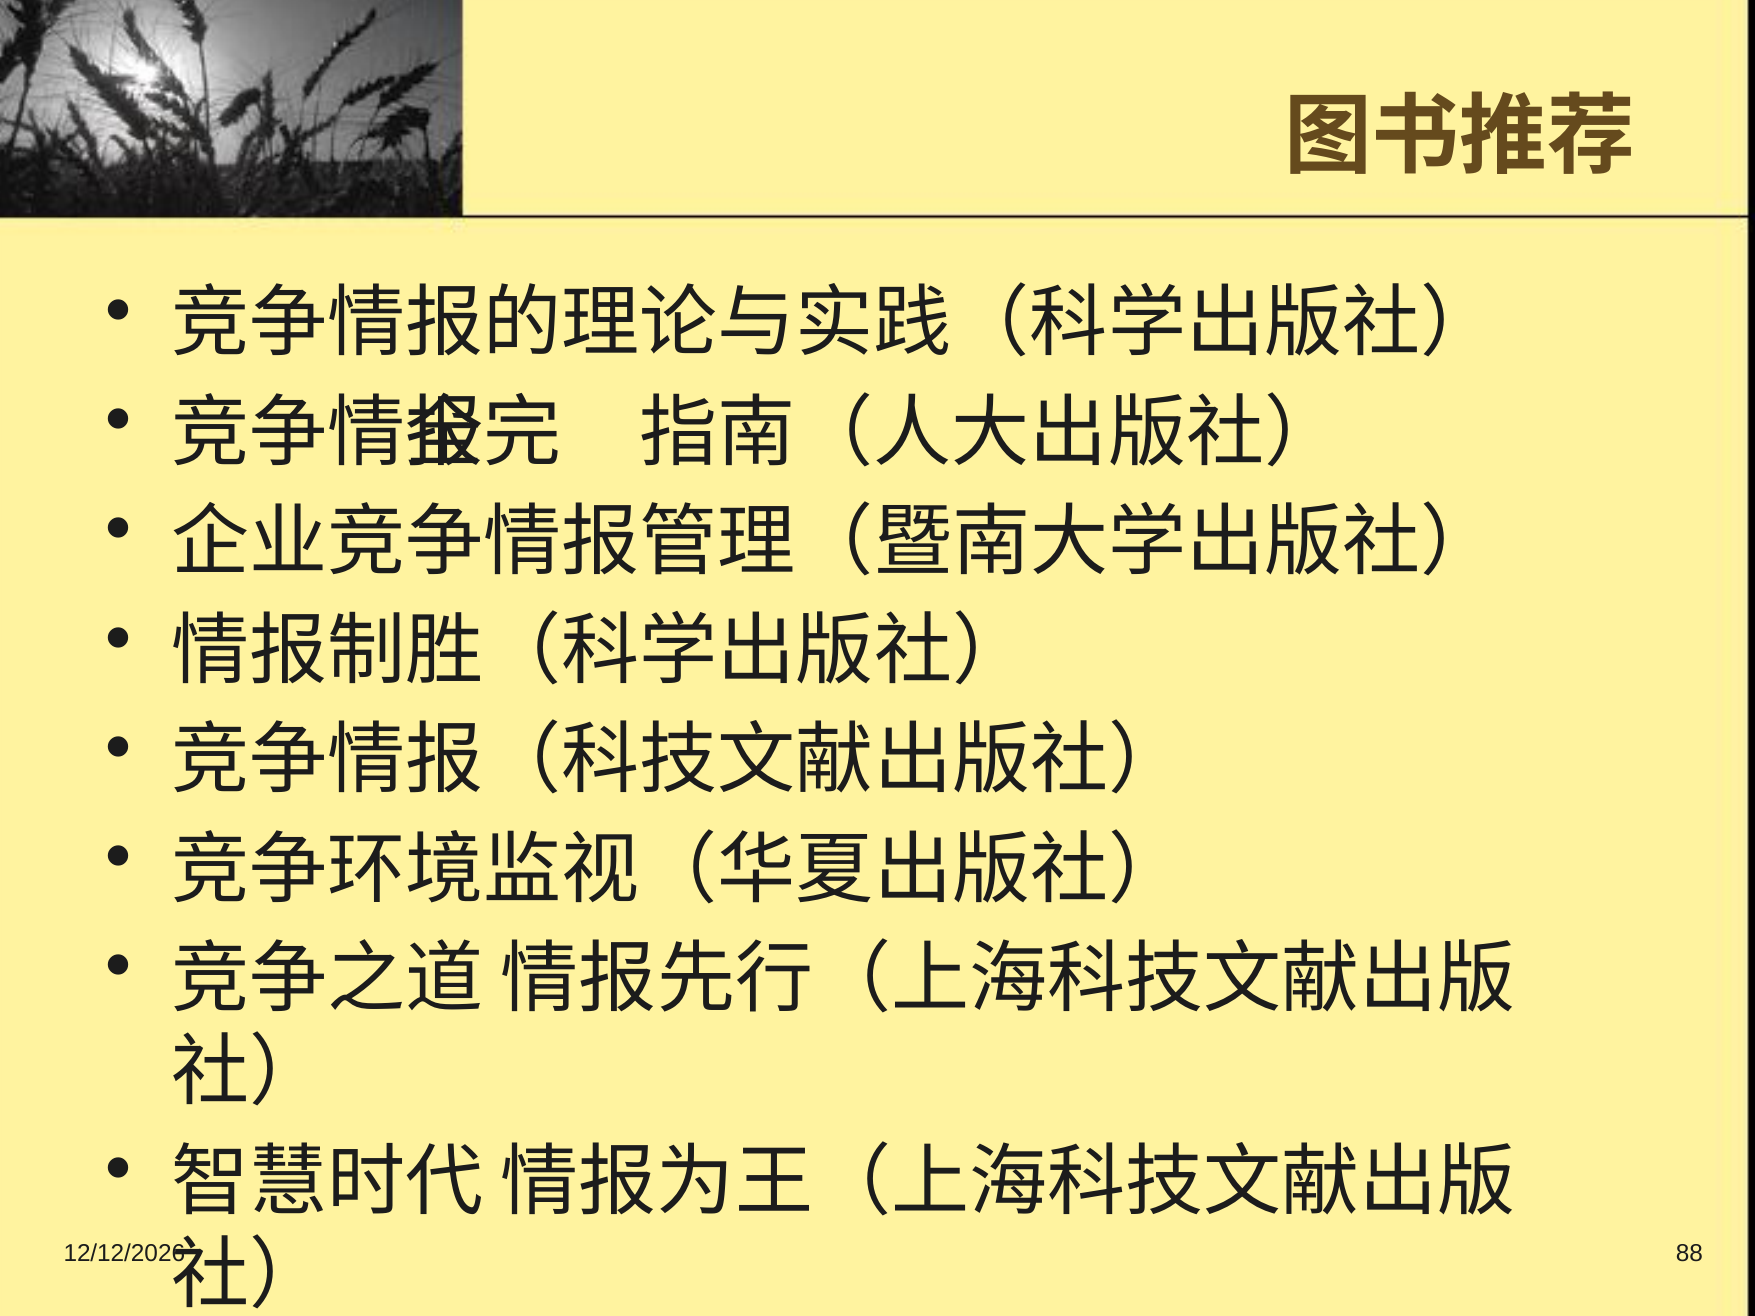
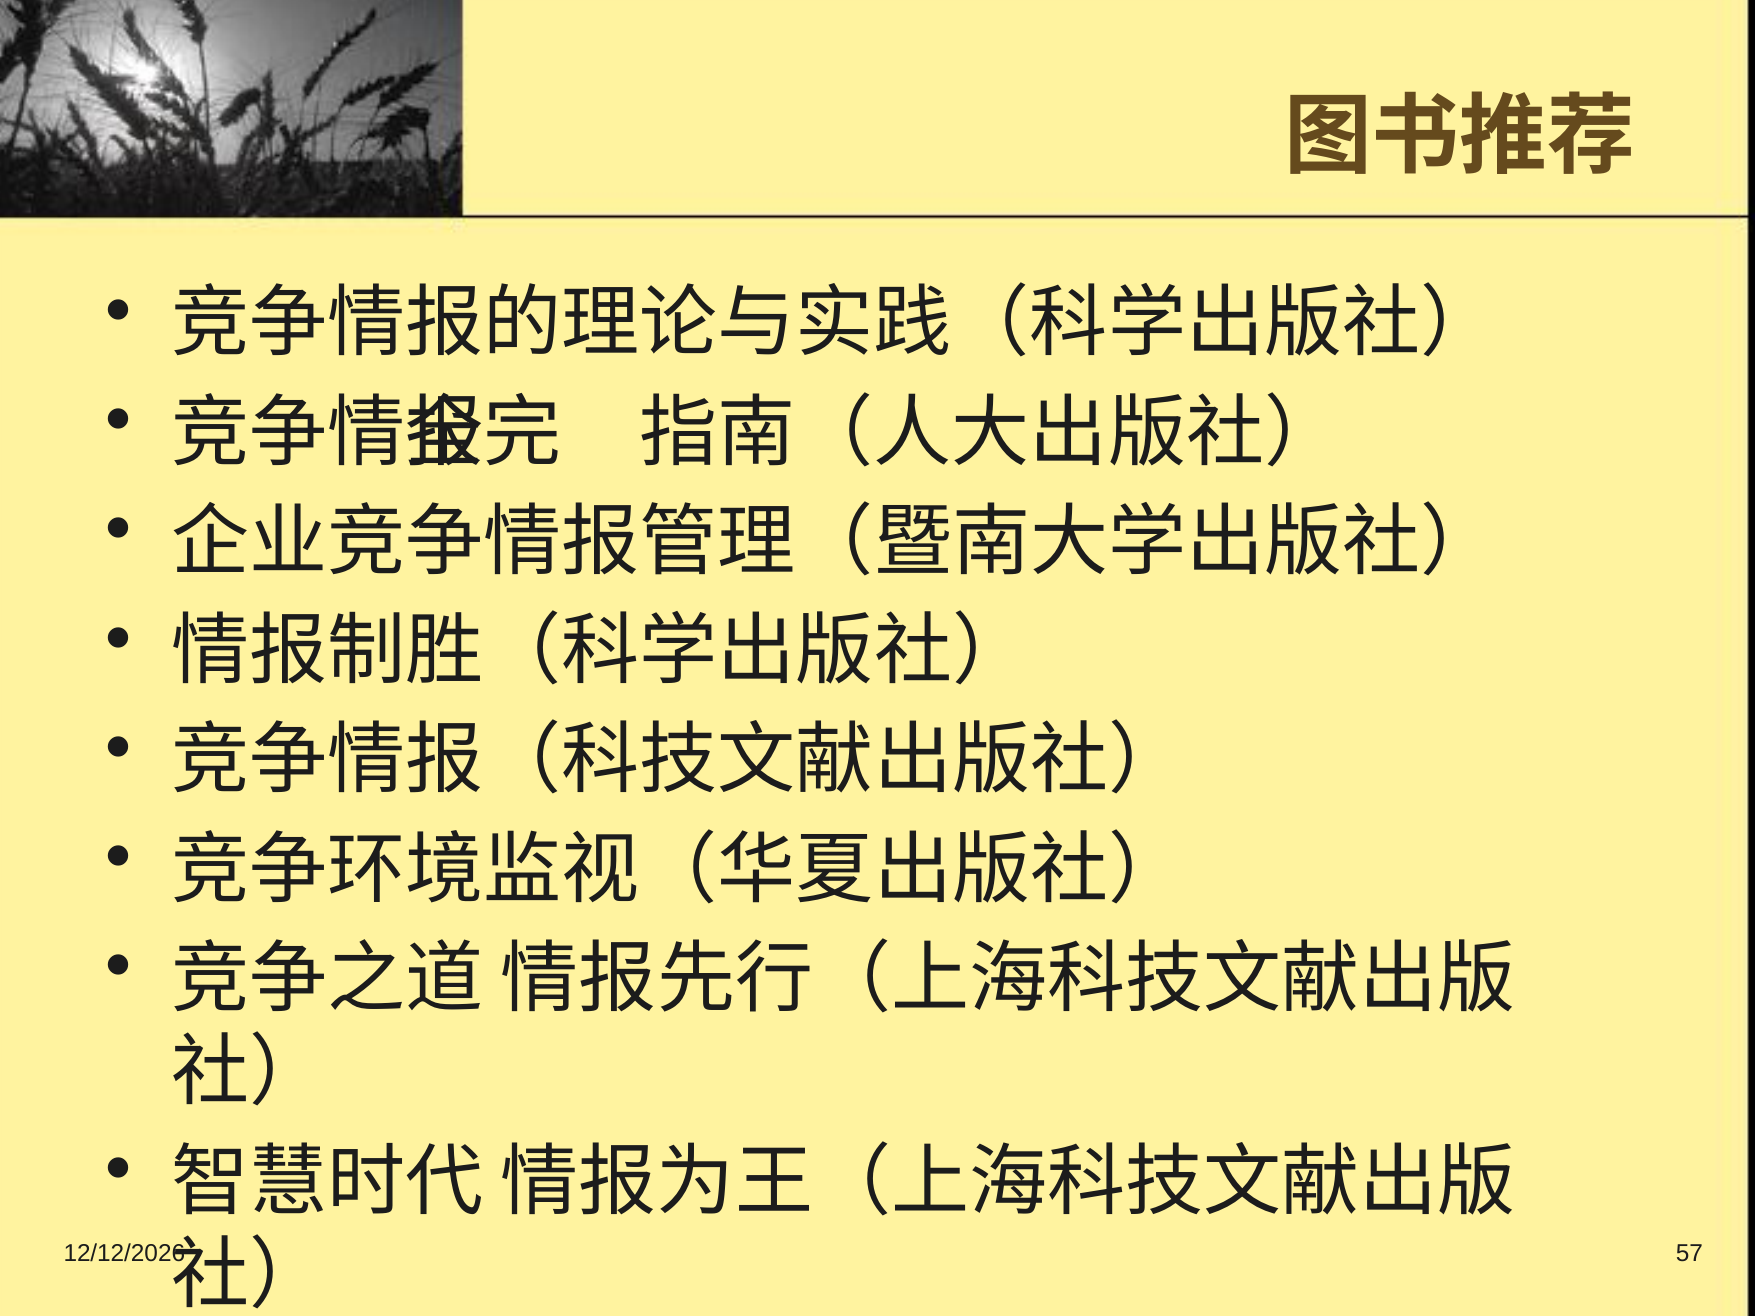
88: 88 -> 57
